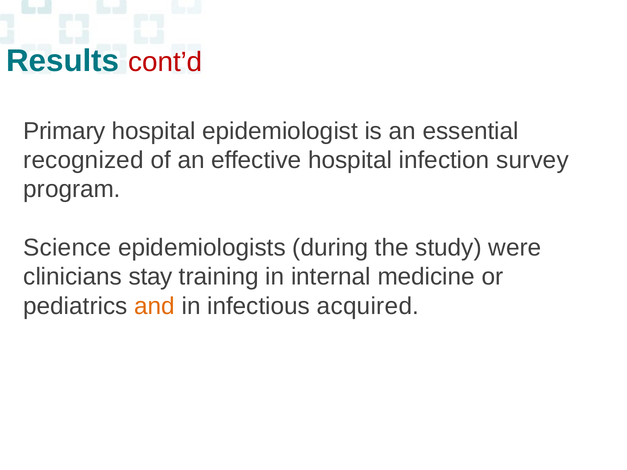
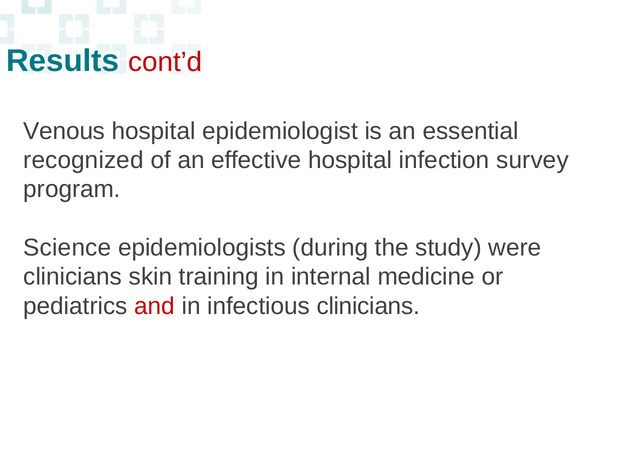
Primary: Primary -> Venous
stay: stay -> skin
and colour: orange -> red
infectious acquired: acquired -> clinicians
